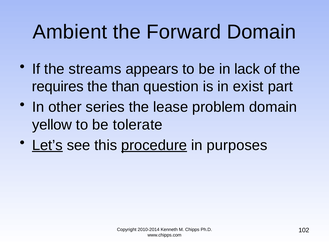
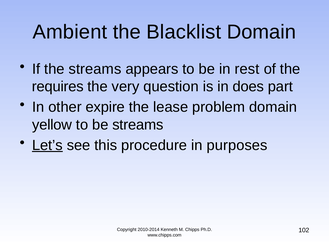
Forward: Forward -> Blacklist
lack: lack -> rest
than: than -> very
exist: exist -> does
series: series -> expire
be tolerate: tolerate -> streams
procedure underline: present -> none
